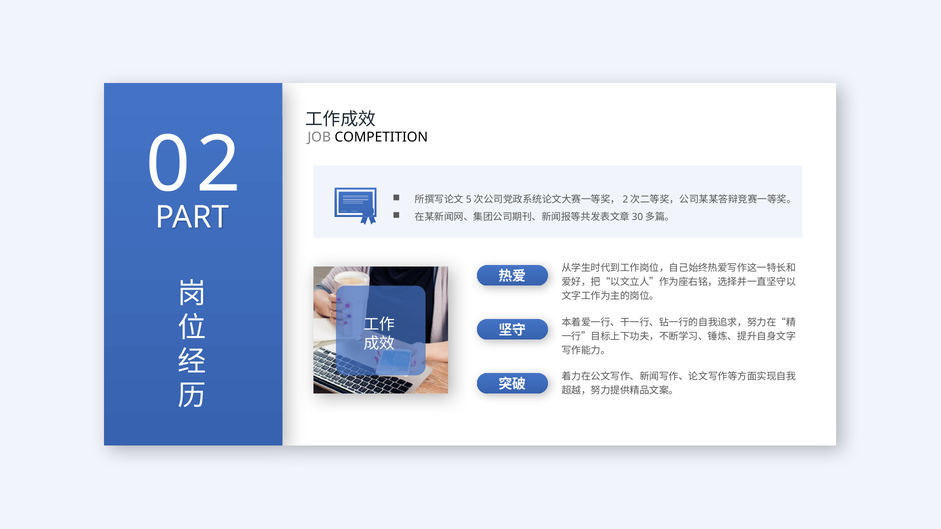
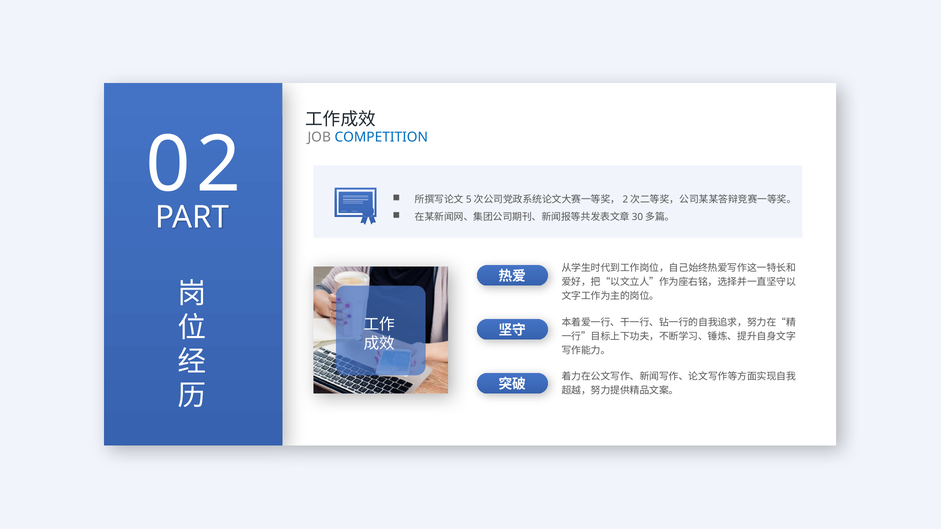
COMPETITION colour: black -> blue
